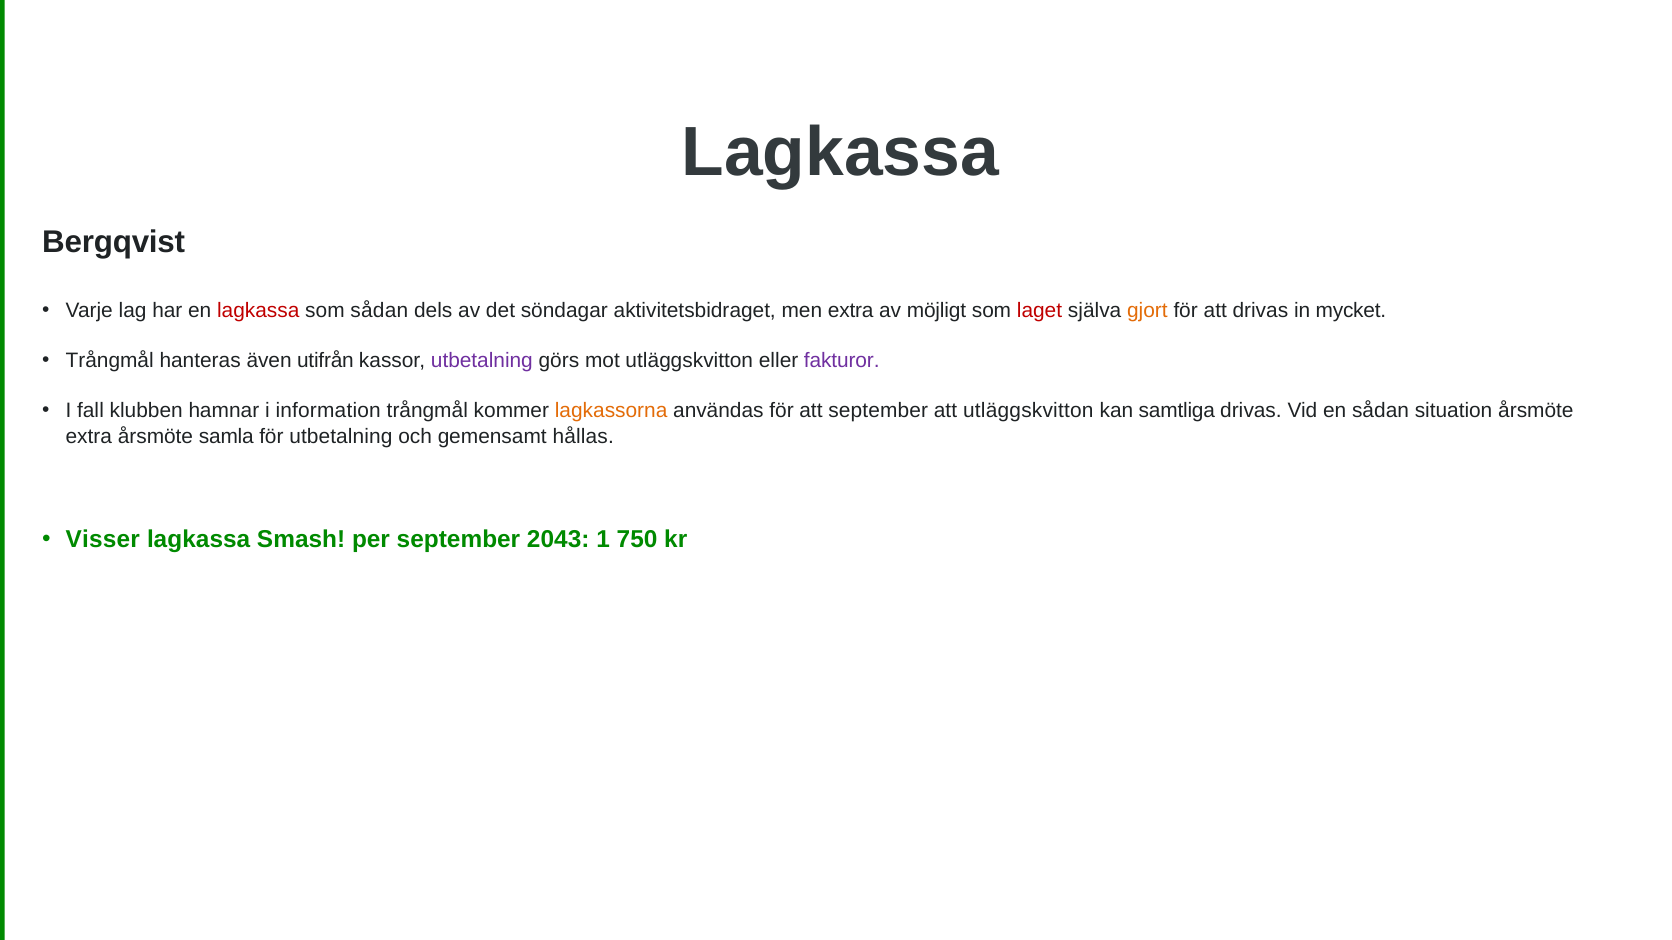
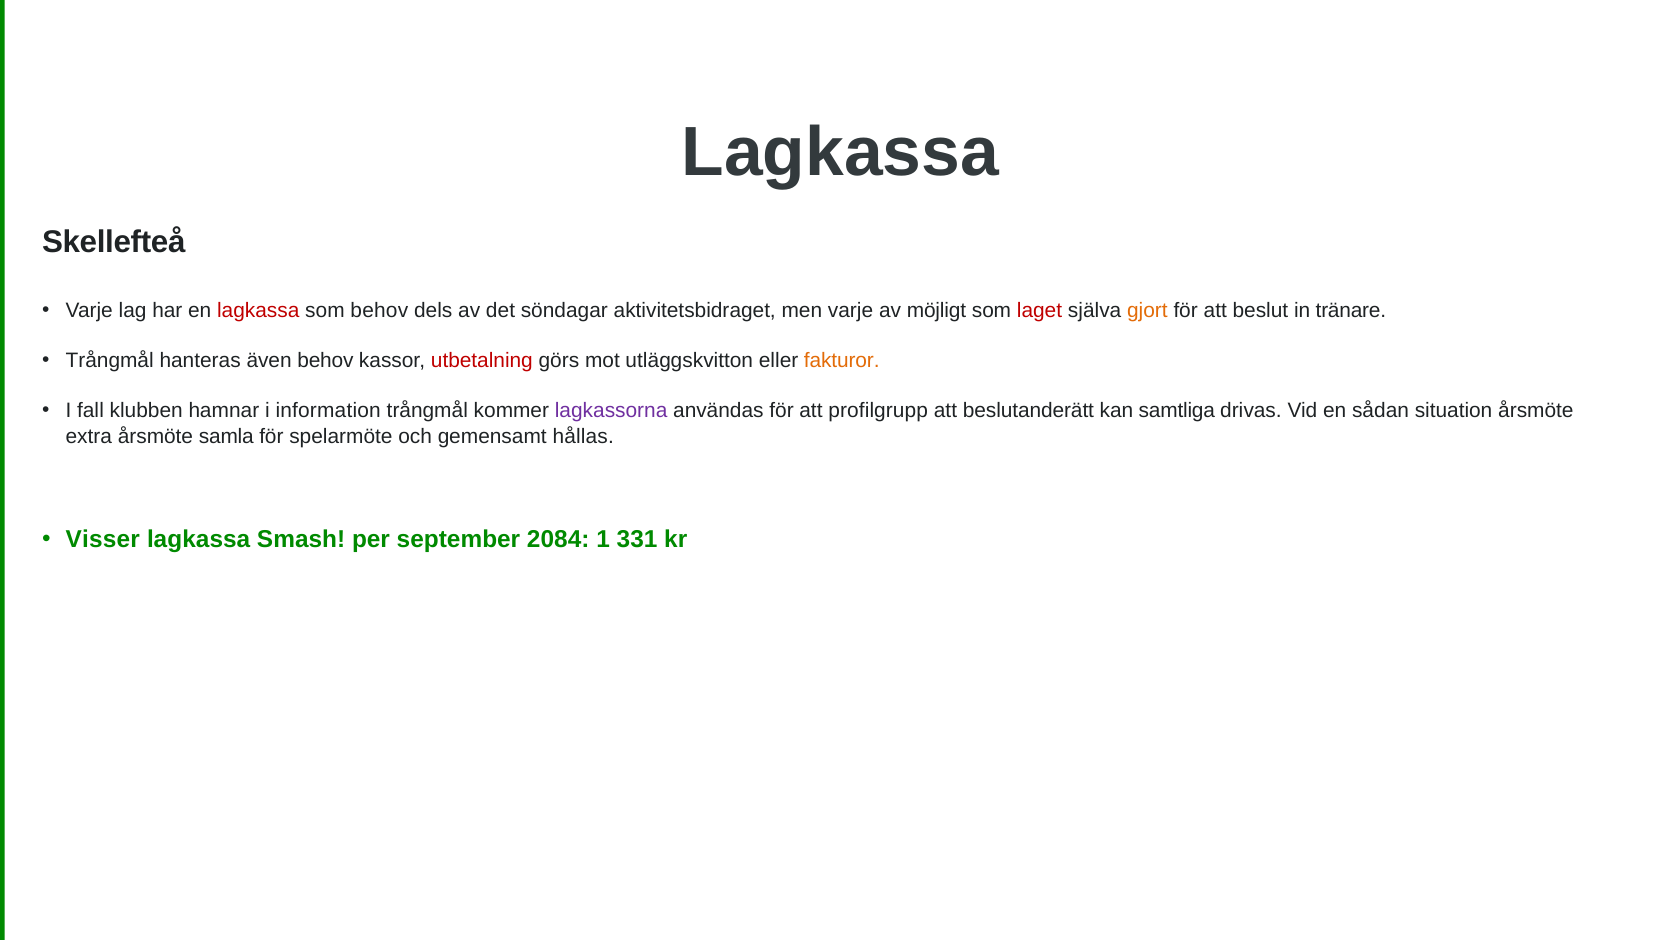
Bergqvist: Bergqvist -> Skellefteå
som sådan: sådan -> behov
men extra: extra -> varje
att drivas: drivas -> beslut
mycket: mycket -> tränare
även utifrån: utifrån -> behov
utbetalning at (482, 361) colour: purple -> red
fakturor colour: purple -> orange
lagkassorna colour: orange -> purple
att september: september -> profilgrupp
att utläggskvitton: utläggskvitton -> beslutanderätt
för utbetalning: utbetalning -> spelarmöte
2043: 2043 -> 2084
750: 750 -> 331
